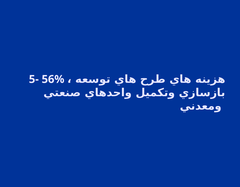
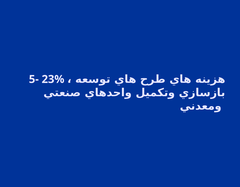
56%: 56% -> 23%
